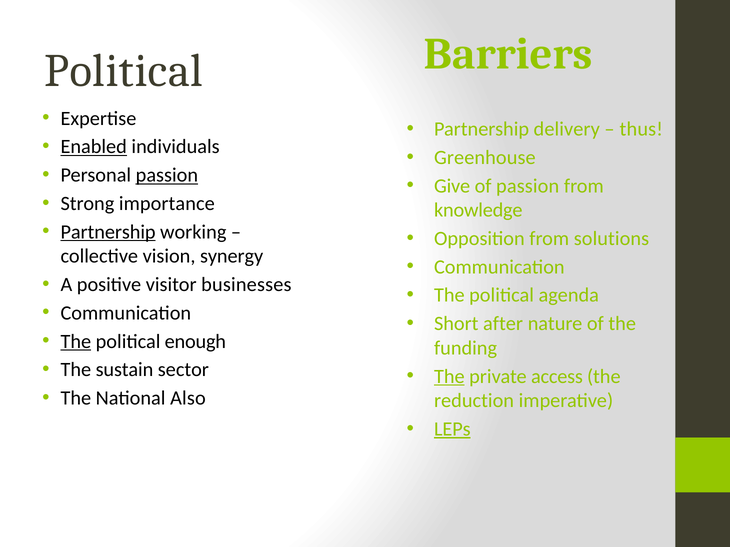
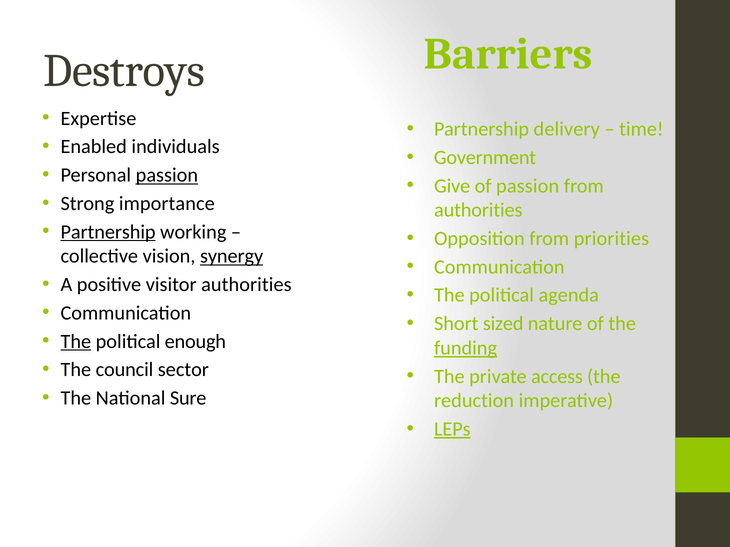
Political at (124, 71): Political -> Destroys
thus: thus -> time
Enabled underline: present -> none
Greenhouse: Greenhouse -> Government
knowledge at (478, 210): knowledge -> authorities
solutions: solutions -> priorities
synergy underline: none -> present
visitor businesses: businesses -> authorities
after: after -> sized
funding underline: none -> present
sustain: sustain -> council
The at (449, 377) underline: present -> none
Also: Also -> Sure
